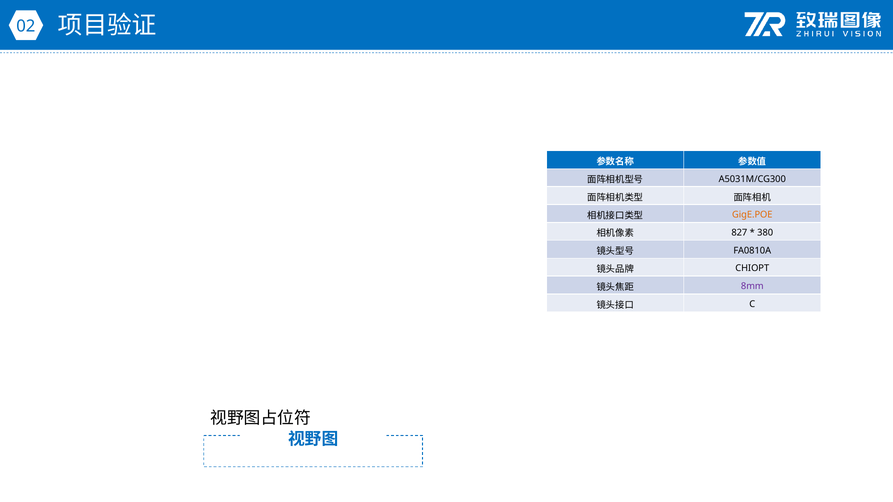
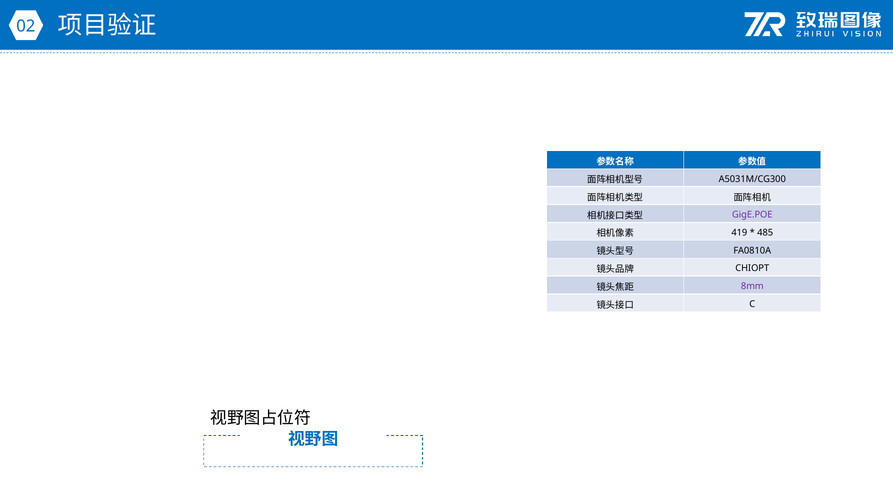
GigE.POE colour: orange -> purple
827: 827 -> 419
380: 380 -> 485
